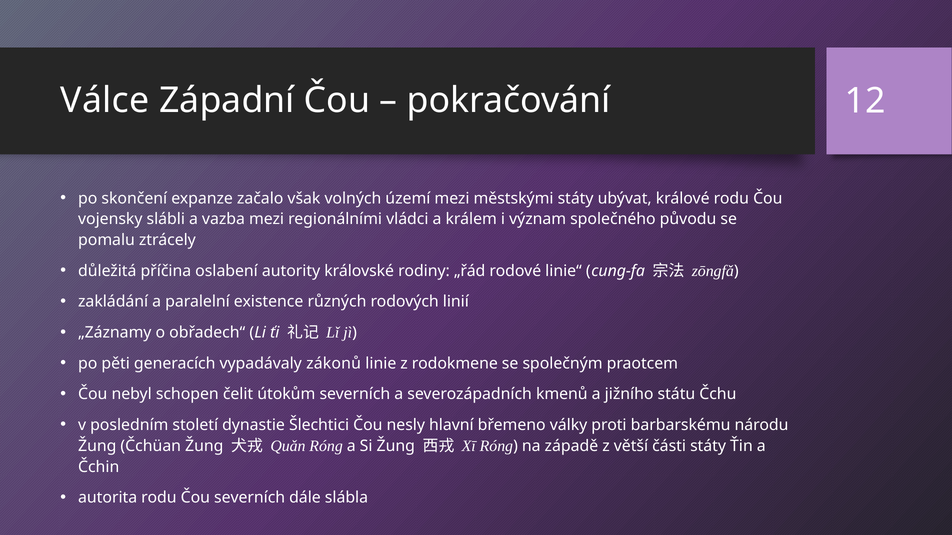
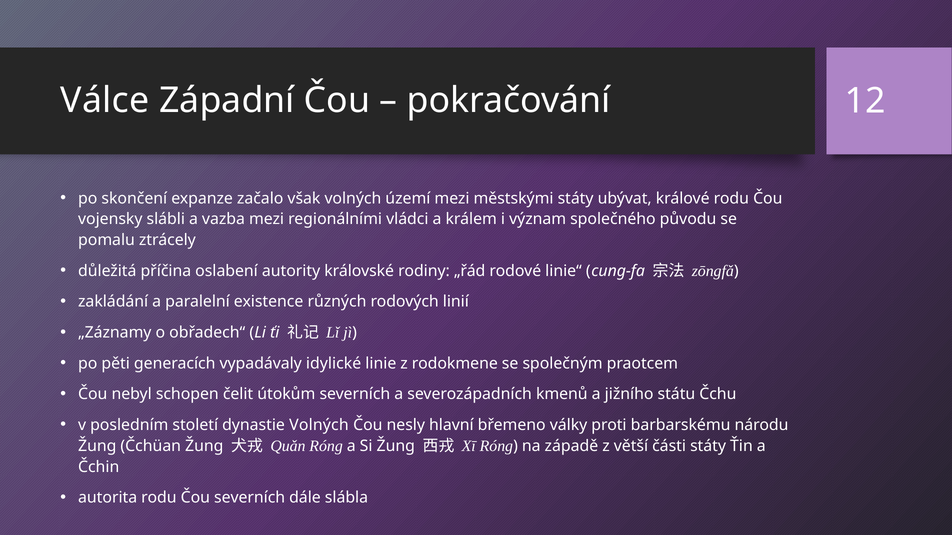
zákonů: zákonů -> idylické
dynastie Šlechtici: Šlechtici -> Volných
